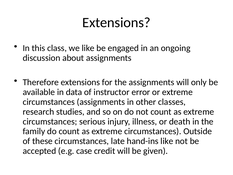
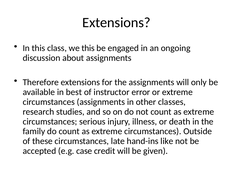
we like: like -> this
data: data -> best
